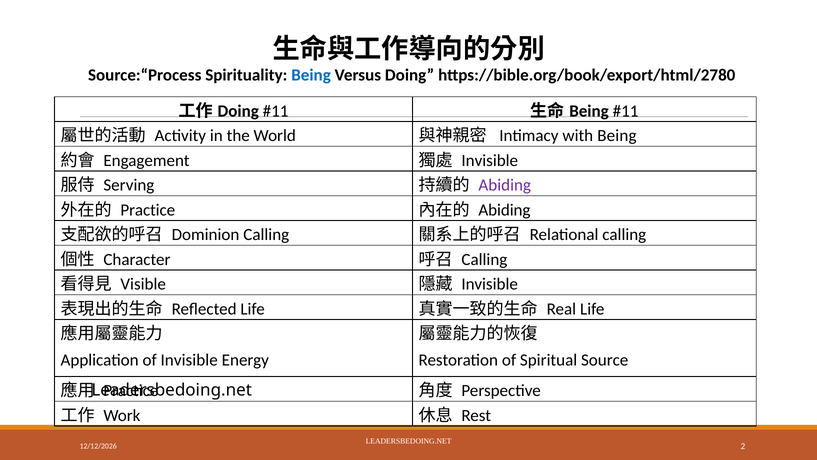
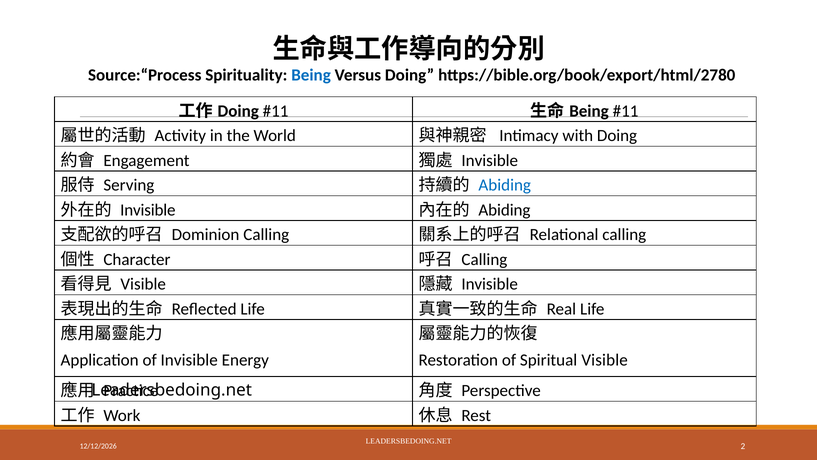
with Being: Being -> Doing
Abiding at (505, 185) colour: purple -> blue
Practice at (148, 210): Practice -> Invisible
Spiritual Source: Source -> Visible
